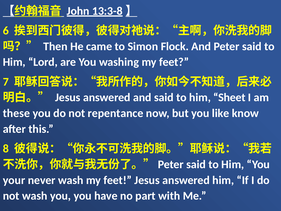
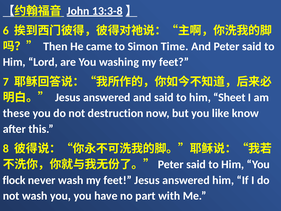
Flock: Flock -> Time
repentance: repentance -> destruction
your: your -> flock
